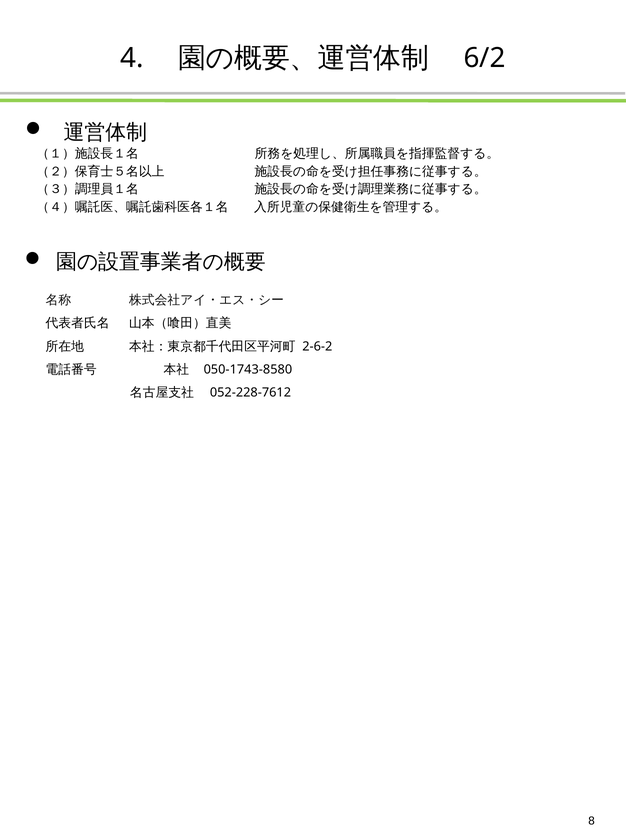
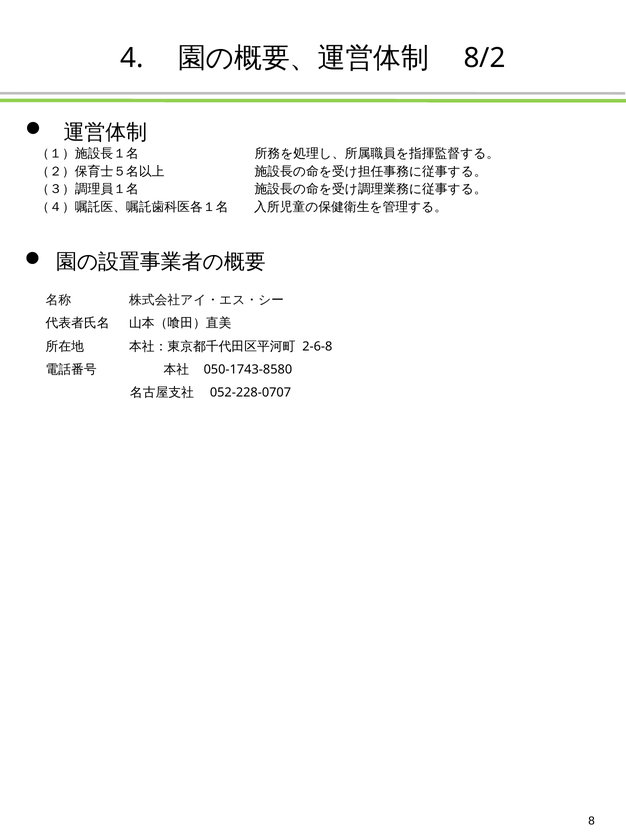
6/2: 6/2 -> 8/2
2-6-2: 2-6-2 -> 2-6-8
052-228-7612: 052-228-7612 -> 052-228-0707
